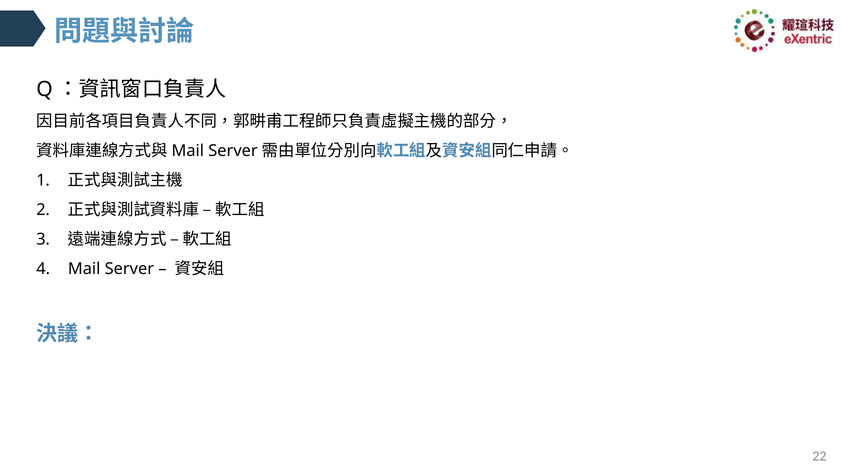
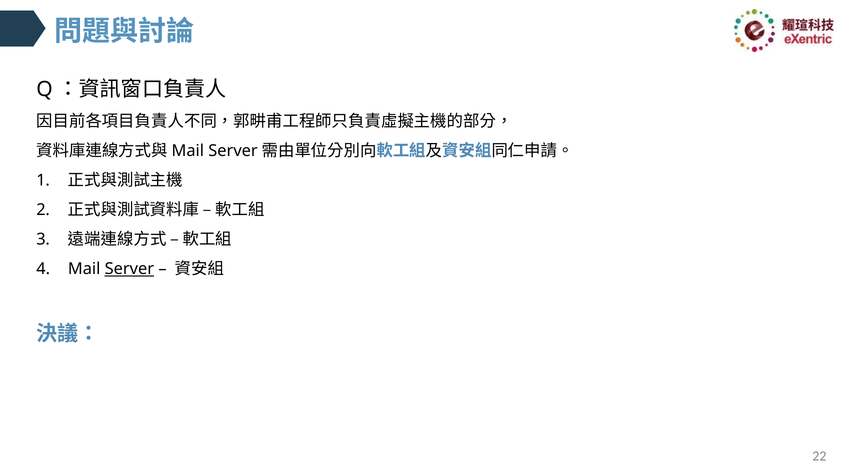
Server underline: none -> present
